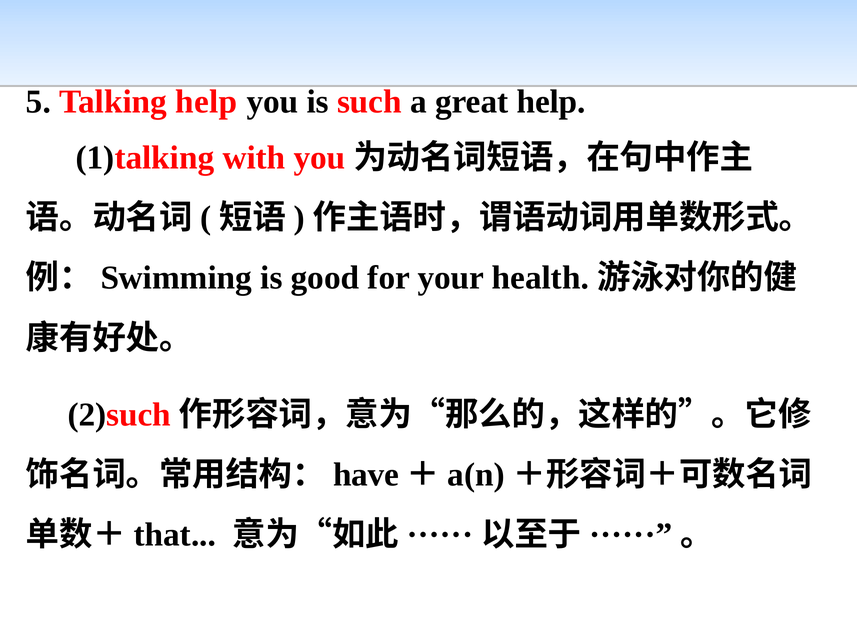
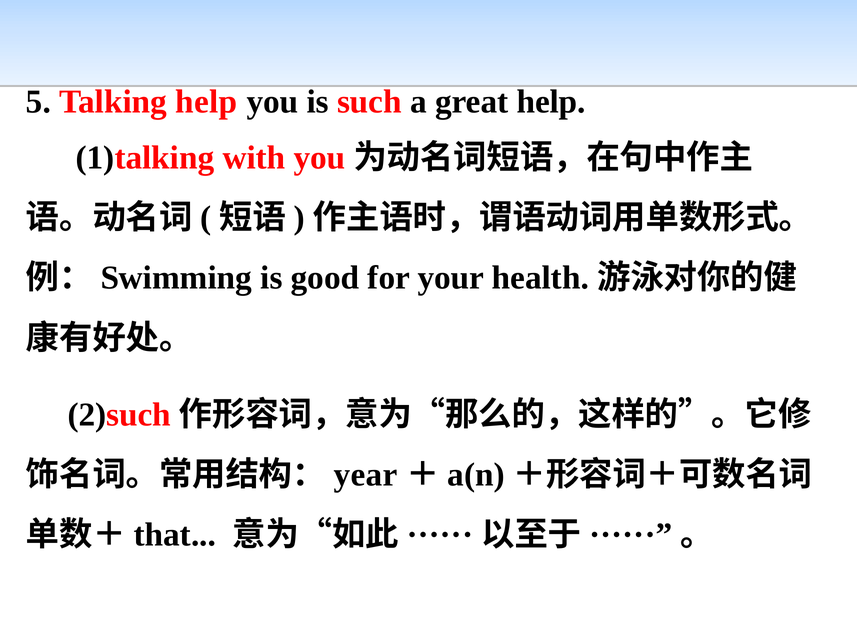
have: have -> year
